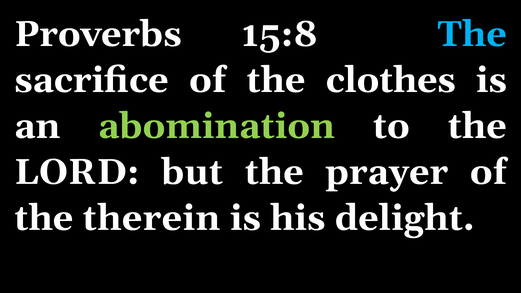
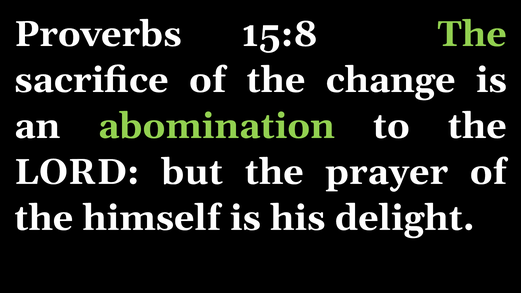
The at (472, 34) colour: light blue -> light green
clothes: clothes -> change
therein: therein -> himself
